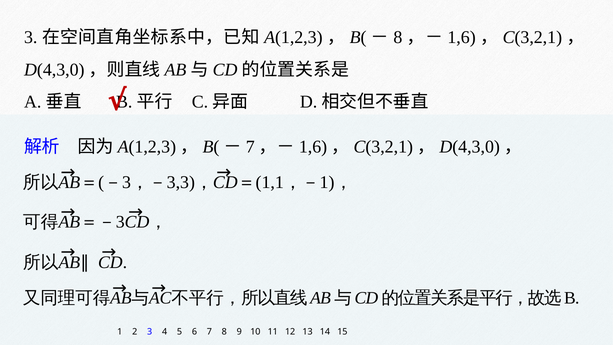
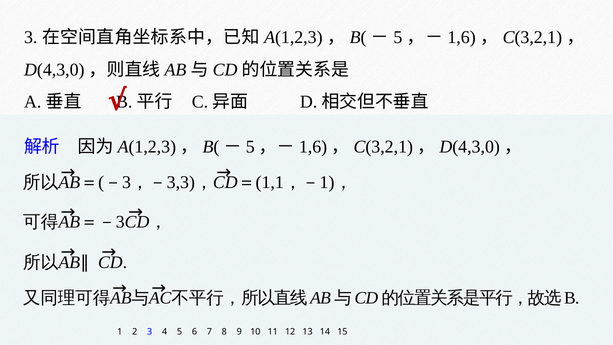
8 at (398, 38): 8 -> 5
7 at (250, 147): 7 -> 5
